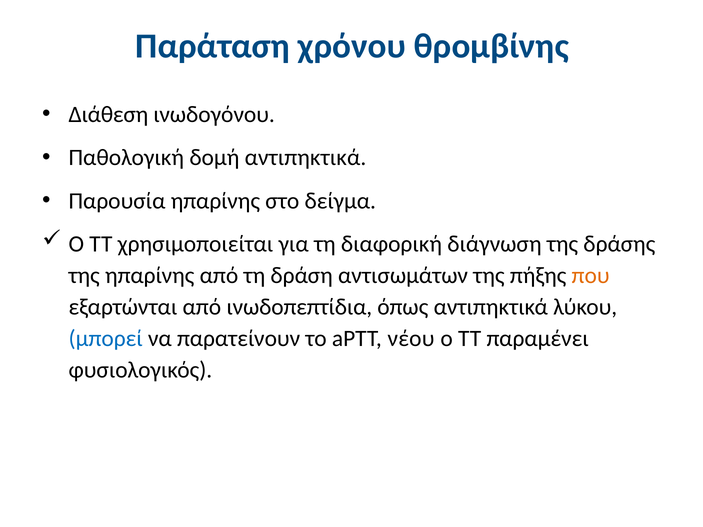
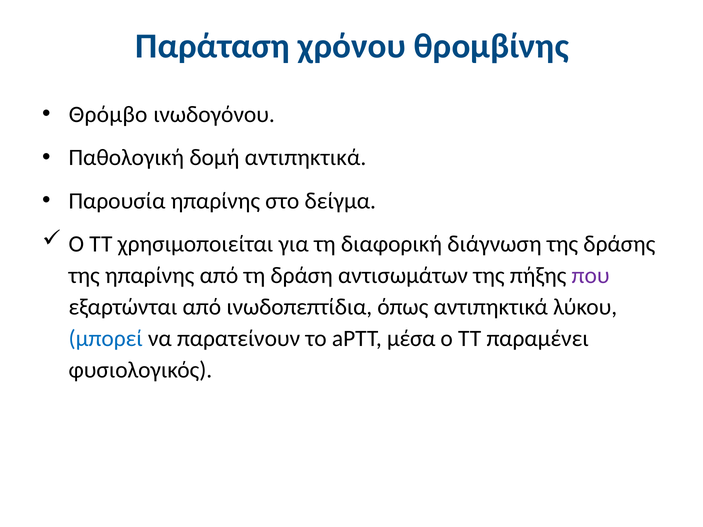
Διάθεση: Διάθεση -> Θρόμβο
που colour: orange -> purple
νέου: νέου -> μέσα
